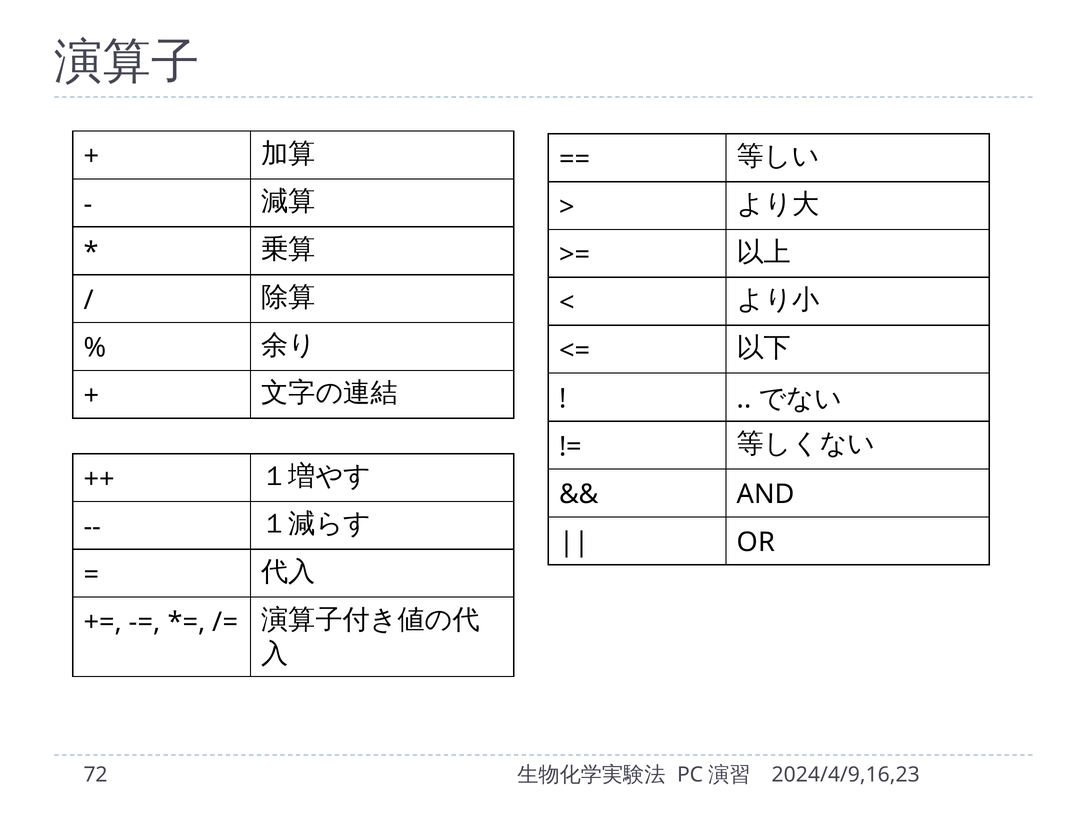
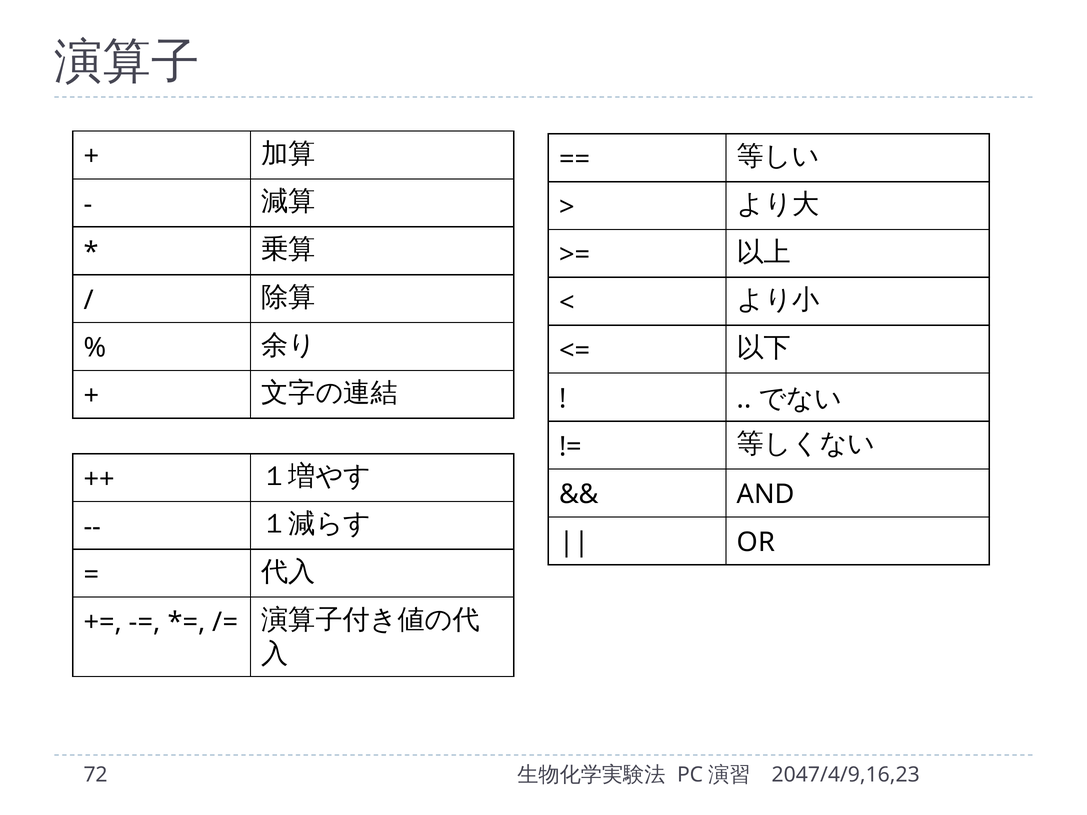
2024/4/9,16,23: 2024/4/9,16,23 -> 2047/4/9,16,23
